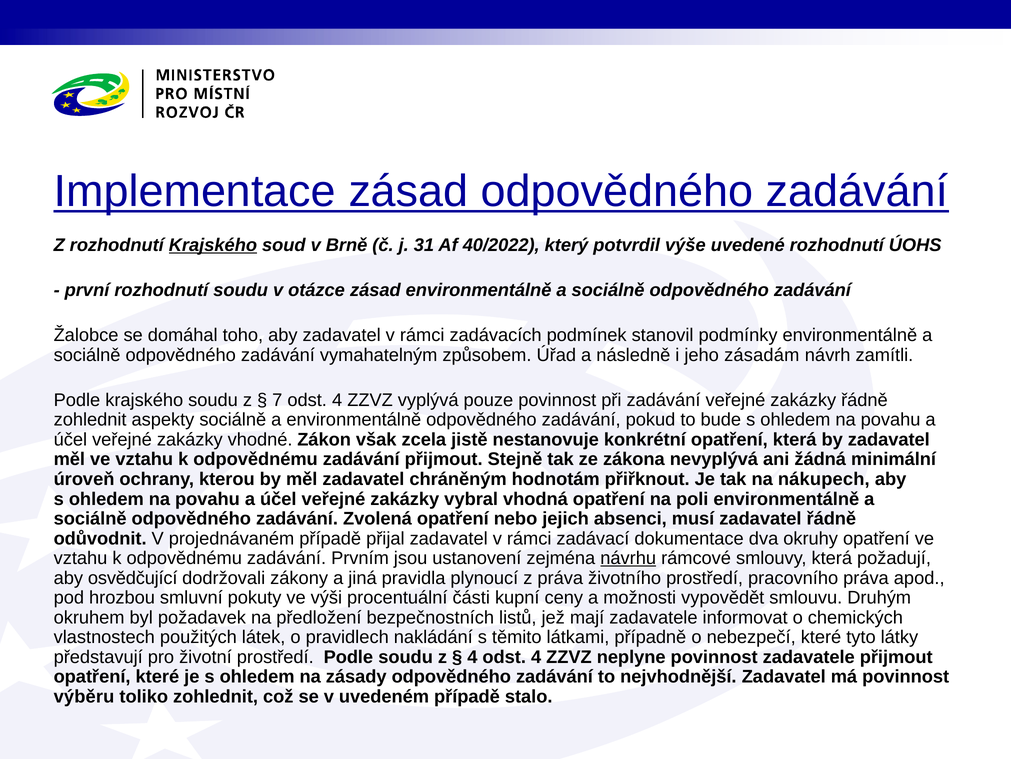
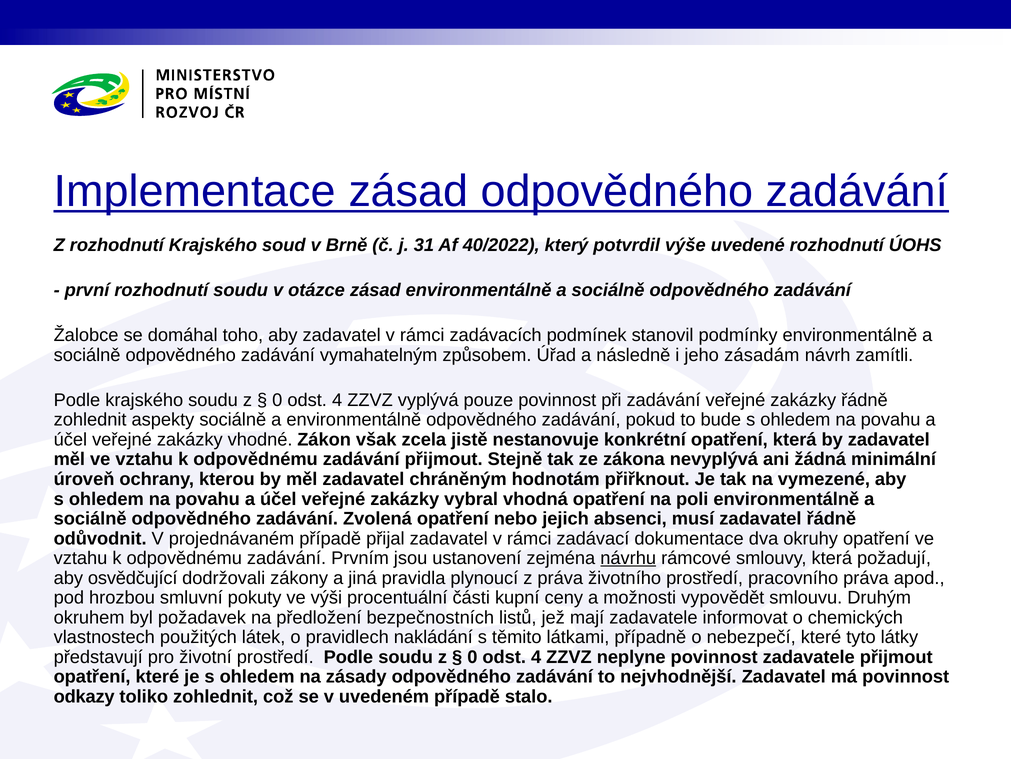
Krajského at (213, 245) underline: present -> none
7 at (277, 400): 7 -> 0
nákupech: nákupech -> vymezené
4 at (472, 656): 4 -> 0
výběru: výběru -> odkazy
